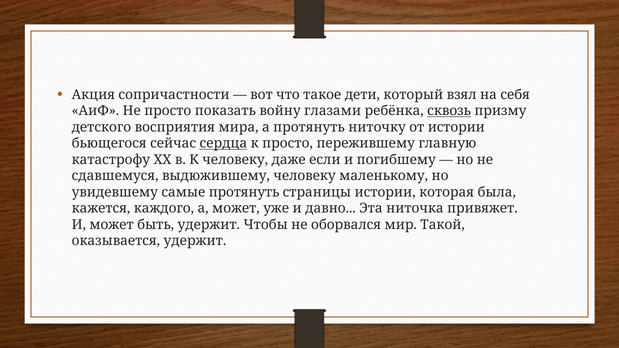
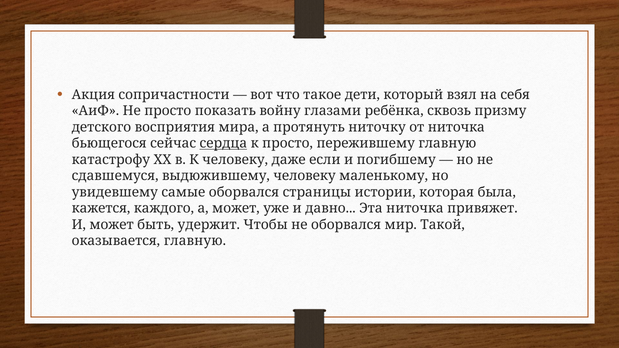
сквозь underline: present -> none
от истории: истории -> ниточка
самые протянуть: протянуть -> оборвался
оказывается удержит: удержит -> главную
